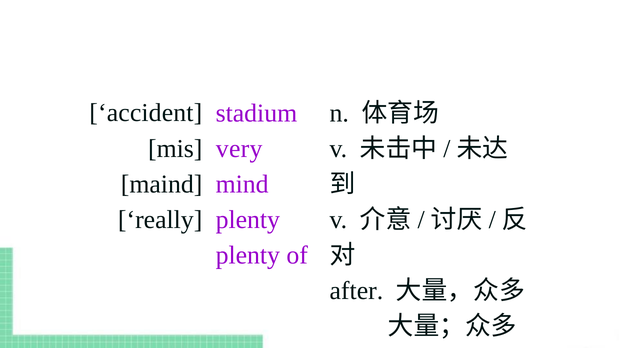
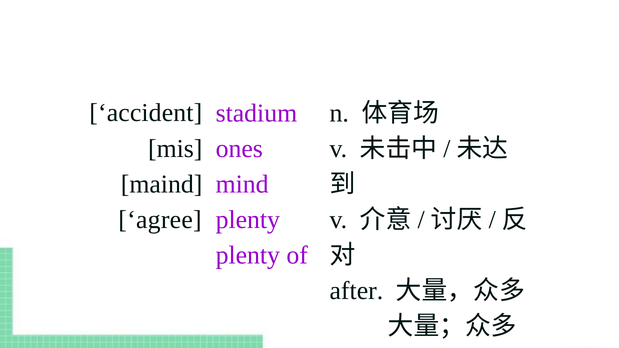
very: very -> ones
really: really -> agree
